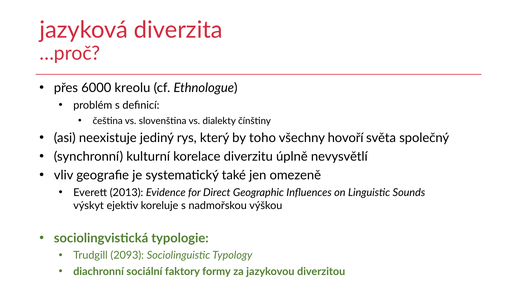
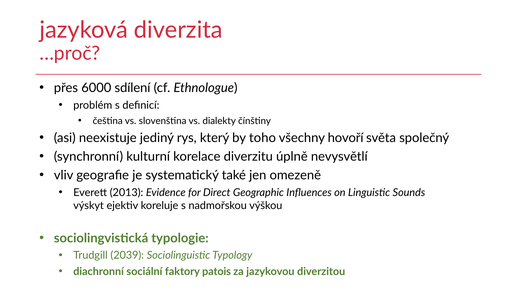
kreolu: kreolu -> sdílení
2093: 2093 -> 2039
formy: formy -> patois
